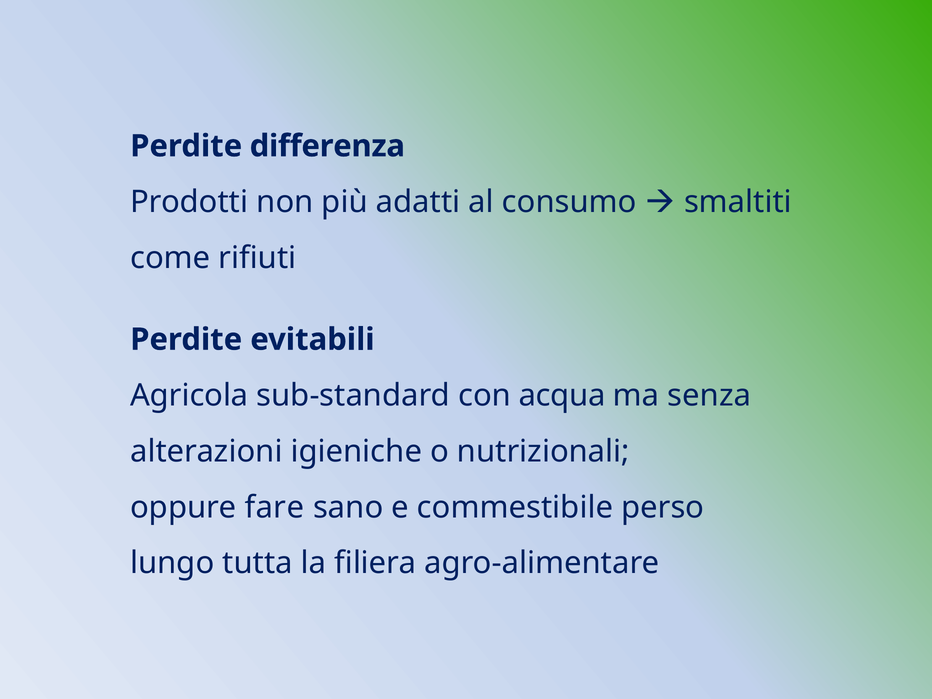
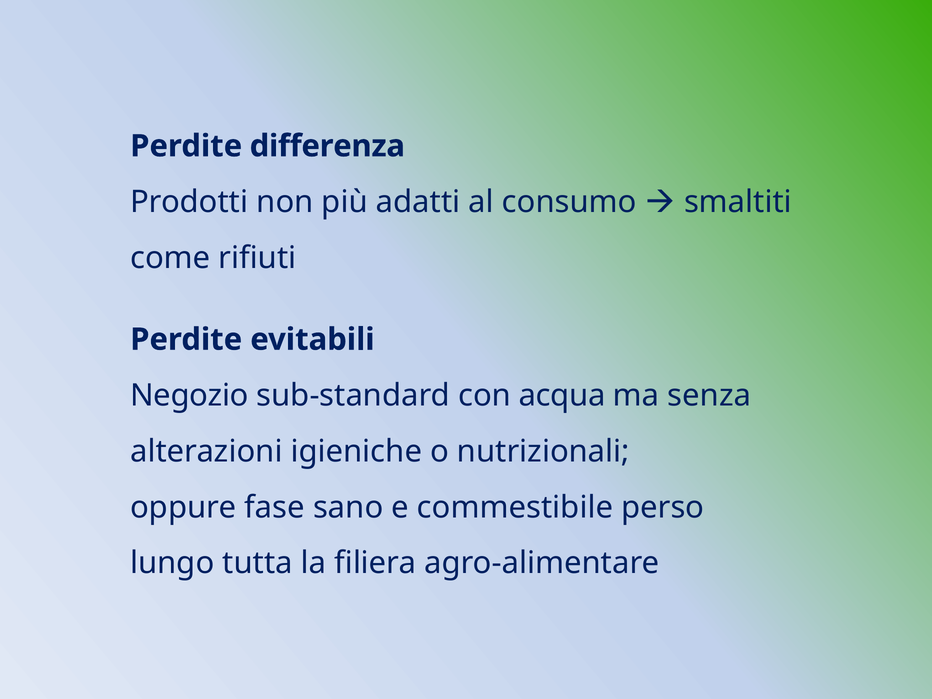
Agricola: Agricola -> Negozio
fare: fare -> fase
